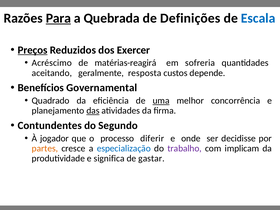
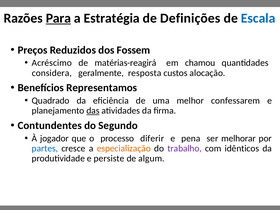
Quebrada: Quebrada -> Estratégia
Preços underline: present -> none
Exercer: Exercer -> Fossem
sofreria: sofreria -> chamou
aceitando: aceitando -> considera
depende: depende -> alocação
Governamental: Governamental -> Representamos
uma underline: present -> none
concorrência: concorrência -> confessarem
onde: onde -> pena
decidisse: decidisse -> melhorar
partes colour: orange -> blue
especialização colour: blue -> orange
implicam: implicam -> idênticos
significa: significa -> persiste
gastar: gastar -> algum
